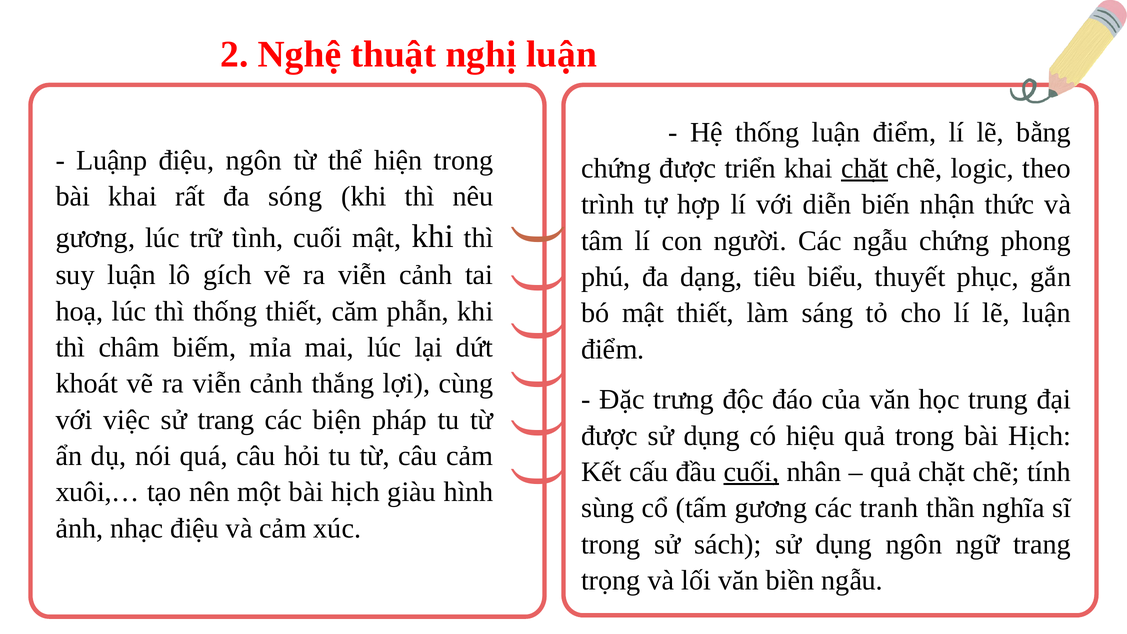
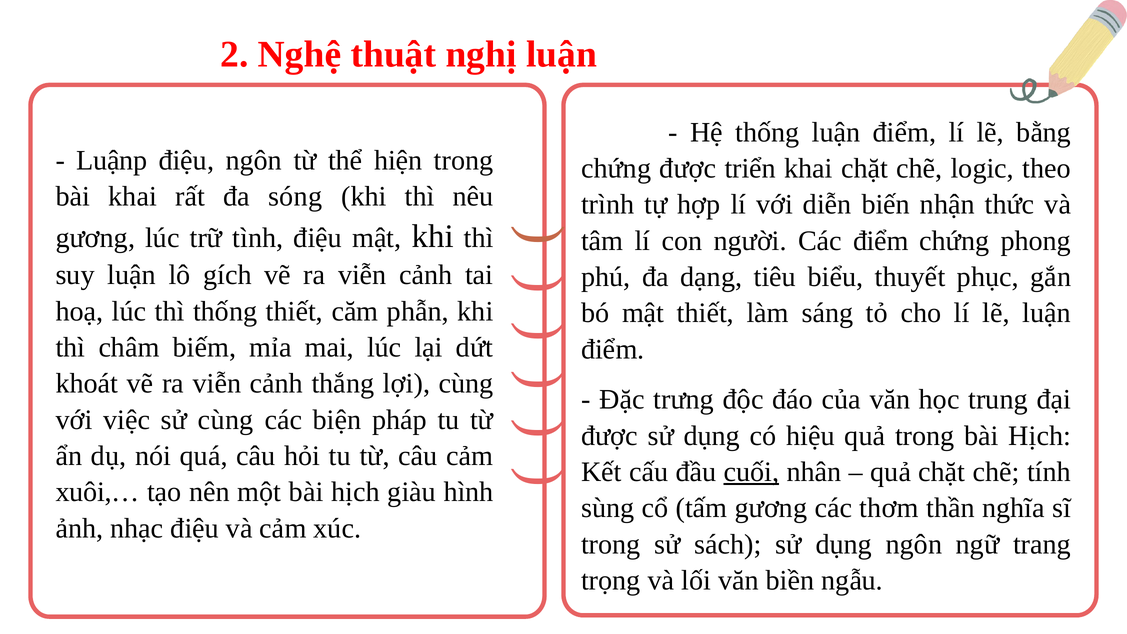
chặt at (864, 168) underline: present -> none
tình cuối: cuối -> điệu
Các ngẫu: ngẫu -> điểm
sử trang: trang -> cùng
tranh: tranh -> thơm
